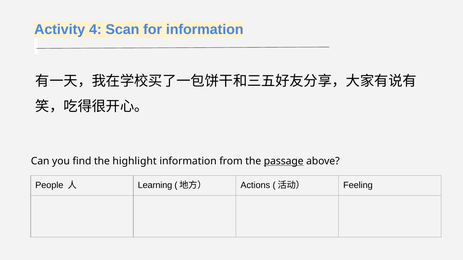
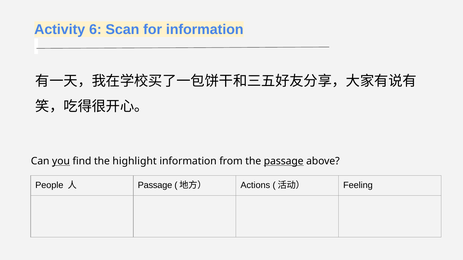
4: 4 -> 6
you underline: none -> present
Learning at (155, 186): Learning -> Passage
